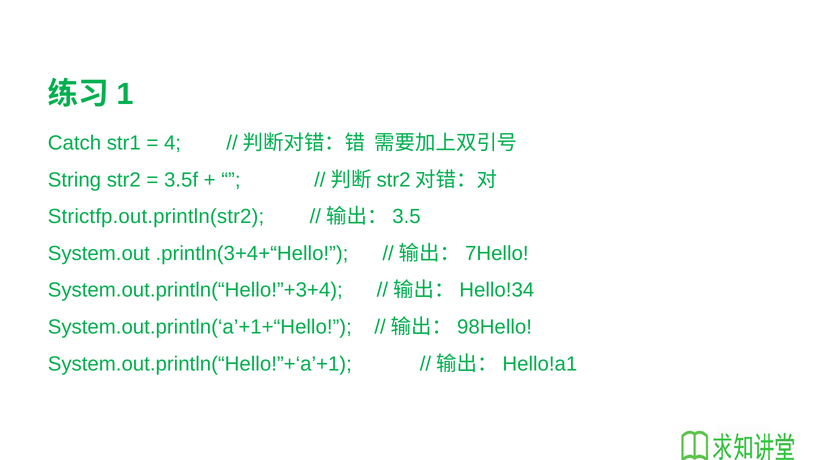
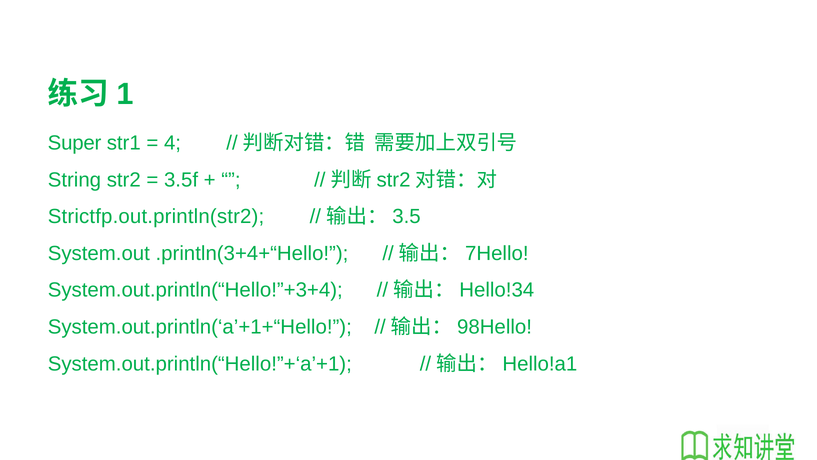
Catch: Catch -> Super
